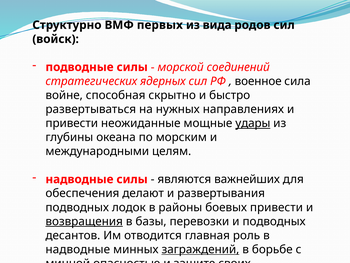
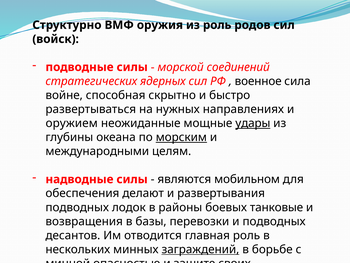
первых: первых -> оружия
из вида: вида -> роль
привести at (72, 123): привести -> оружием
морским underline: none -> present
важнейших: важнейших -> мобильном
боевых привести: привести -> танковые
возвращения underline: present -> none
надводные at (78, 249): надводные -> нескольких
